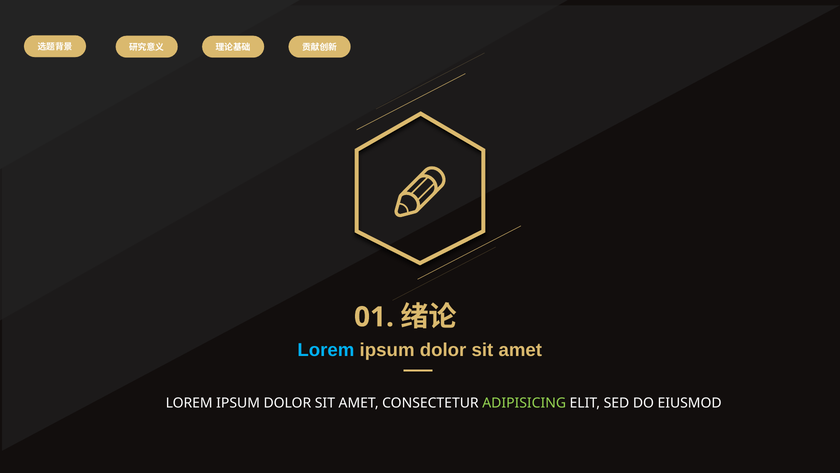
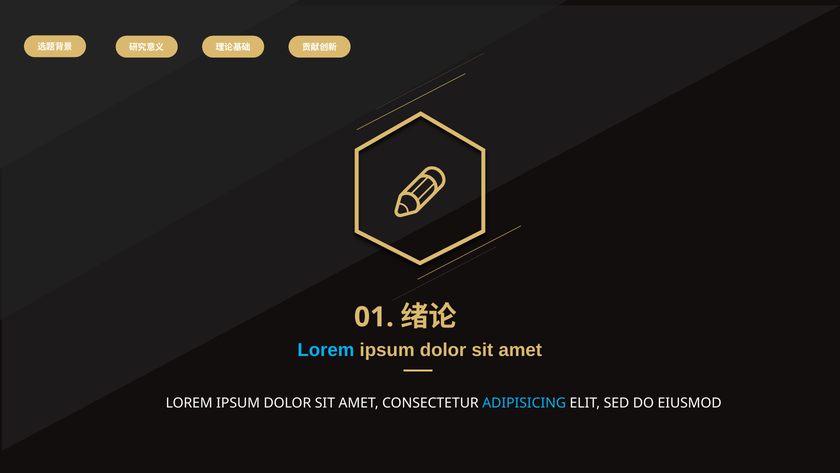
ADIPISICING colour: light green -> light blue
